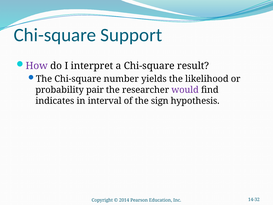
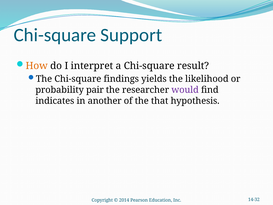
How colour: purple -> orange
number: number -> findings
interval: interval -> another
sign: sign -> that
